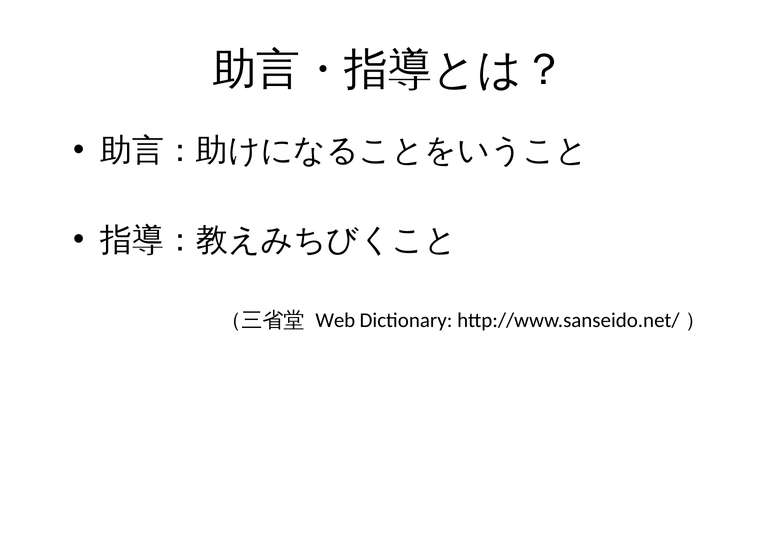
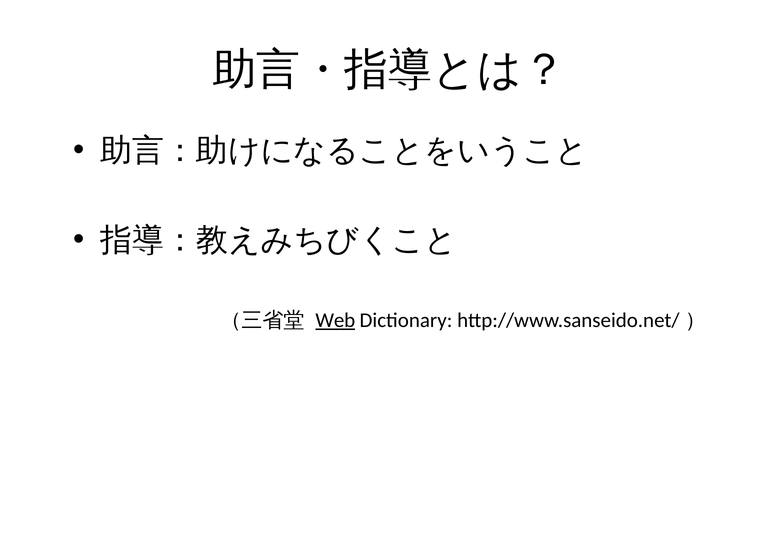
Web underline: none -> present
